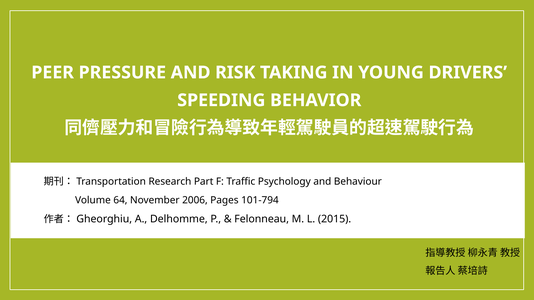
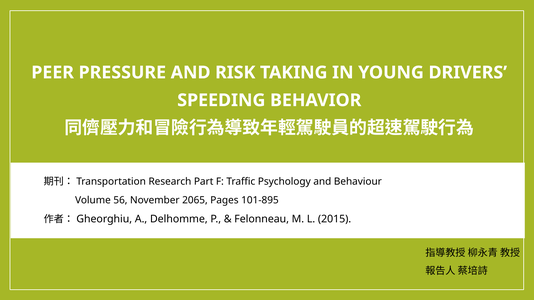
64: 64 -> 56
2006: 2006 -> 2065
101-794: 101-794 -> 101-895
